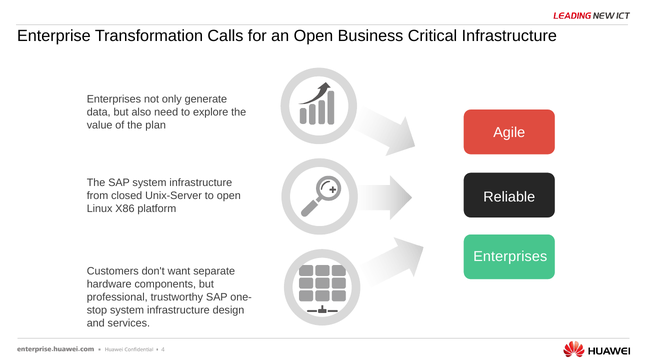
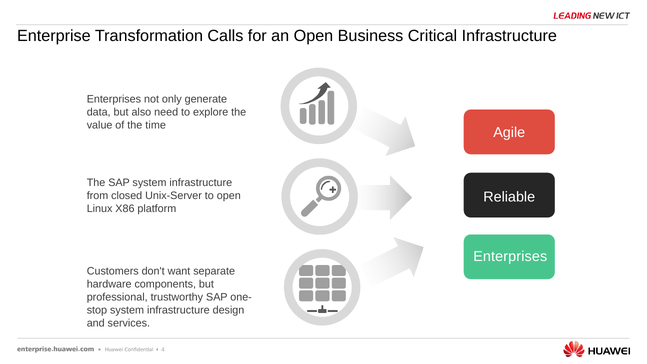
plan: plan -> time
